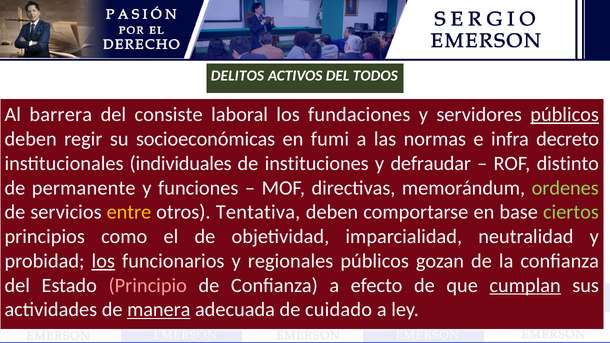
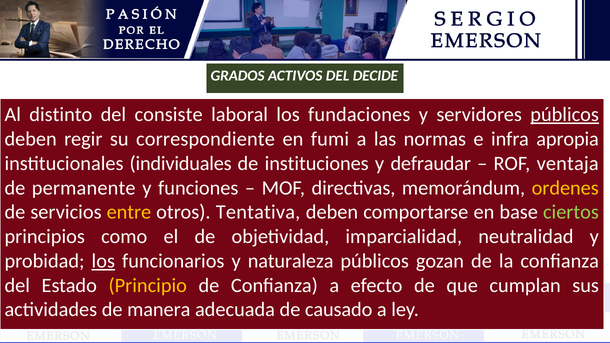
DELITOS: DELITOS -> GRADOS
TODOS: TODOS -> DECIDE
barrera: barrera -> distinto
socioeconómicas: socioeconómicas -> correspondiente
decreto: decreto -> apropia
distinto: distinto -> ventaja
ordenes colour: light green -> yellow
regionales: regionales -> naturaleza
Principio colour: pink -> yellow
cumplan underline: present -> none
manera underline: present -> none
cuidado: cuidado -> causado
